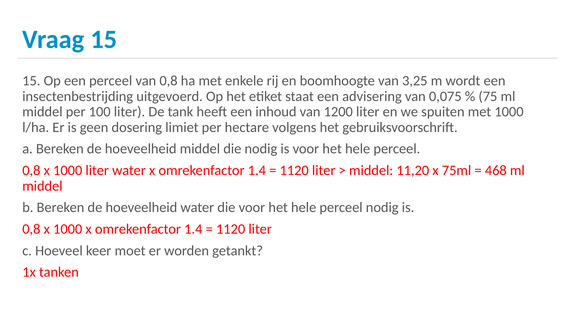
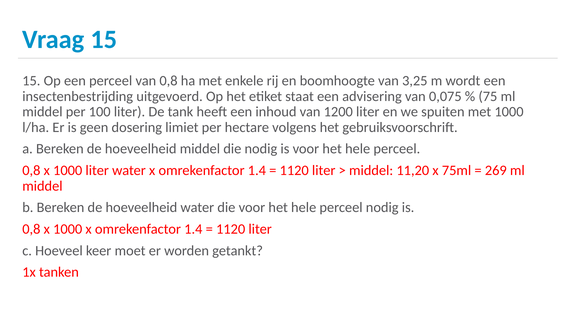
468: 468 -> 269
